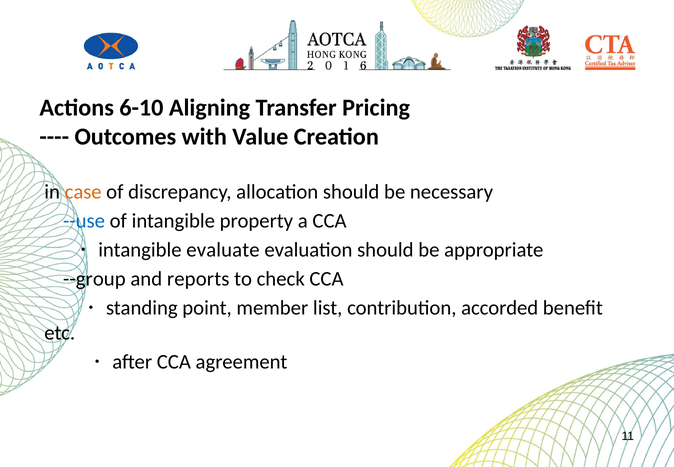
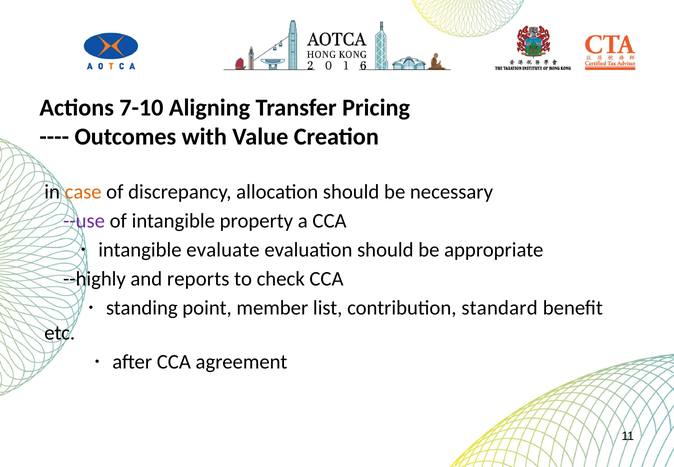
6-10: 6-10 -> 7-10
--use colour: blue -> purple
--group: --group -> --highly
accorded: accorded -> standard
